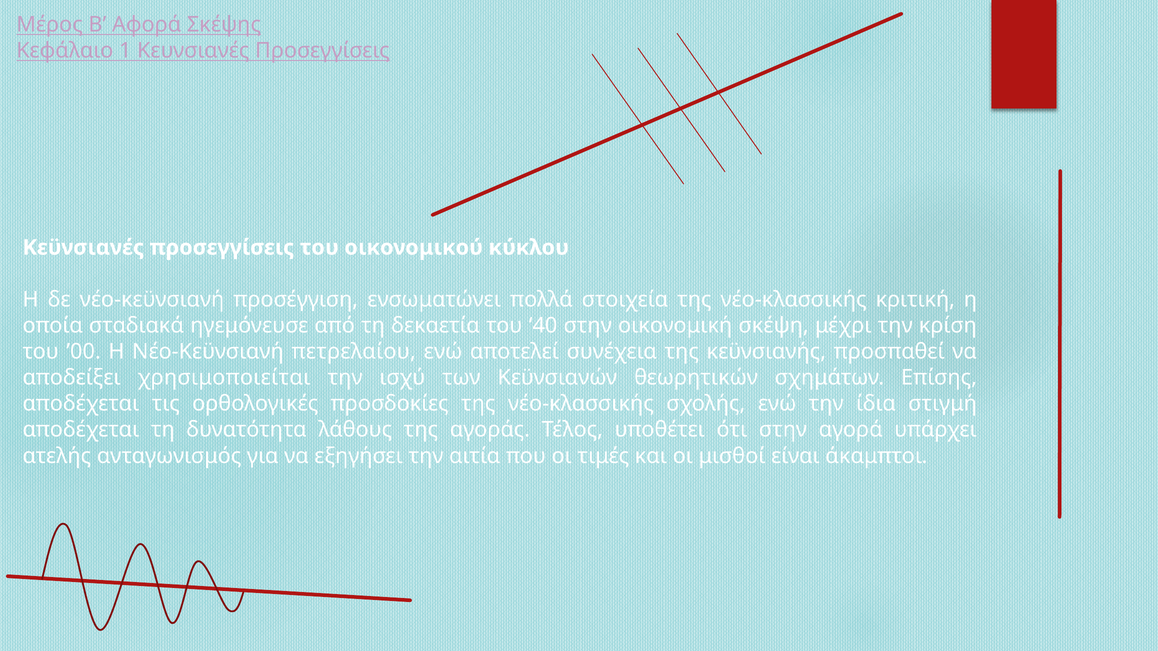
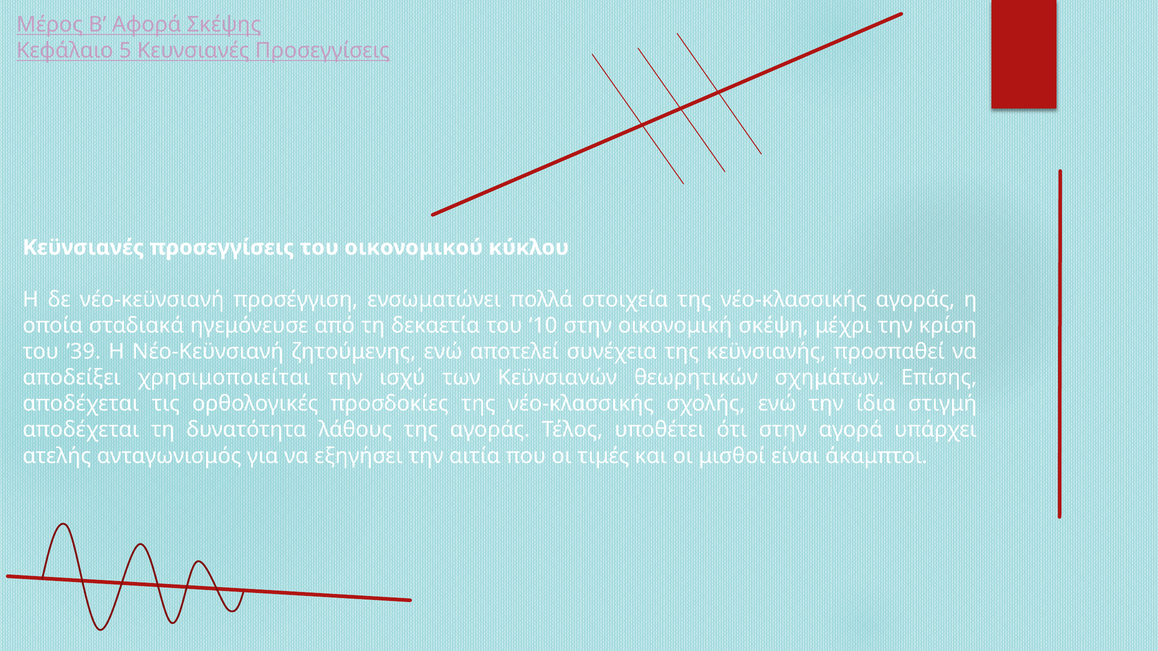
1: 1 -> 5
νέο-κλασσικής κριτική: κριτική -> αγοράς
40: 40 -> 10
’00: ’00 -> ’39
πετρελαίου: πετρελαίου -> ζητούμενης
